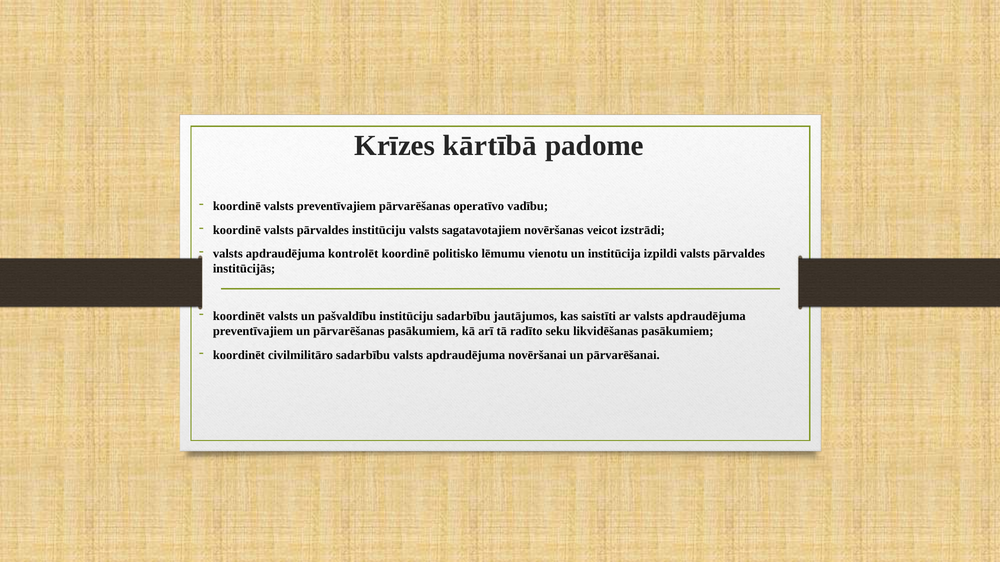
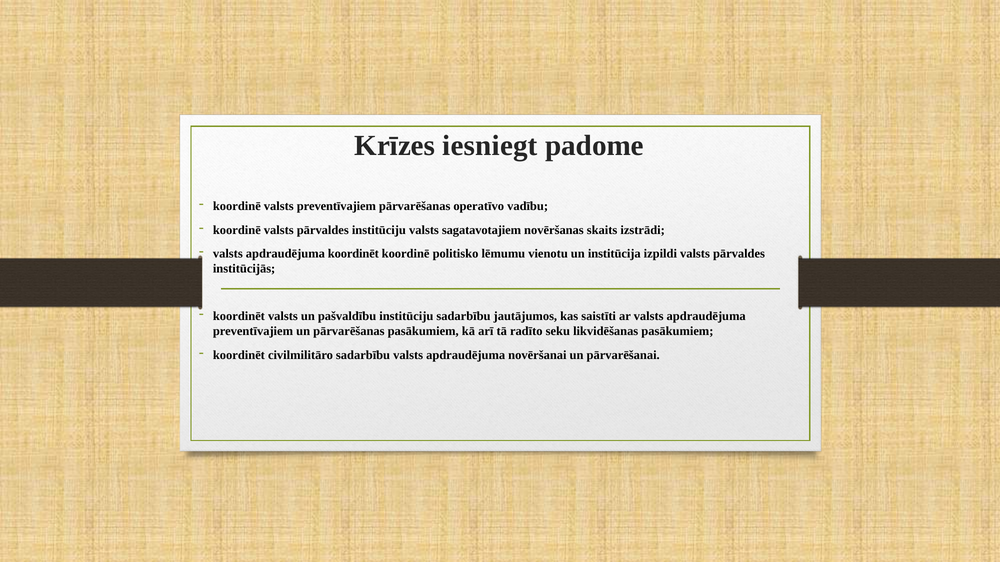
kārtībā: kārtībā -> iesniegt
veicot: veicot -> skaits
apdraudējuma kontrolēt: kontrolēt -> koordinēt
